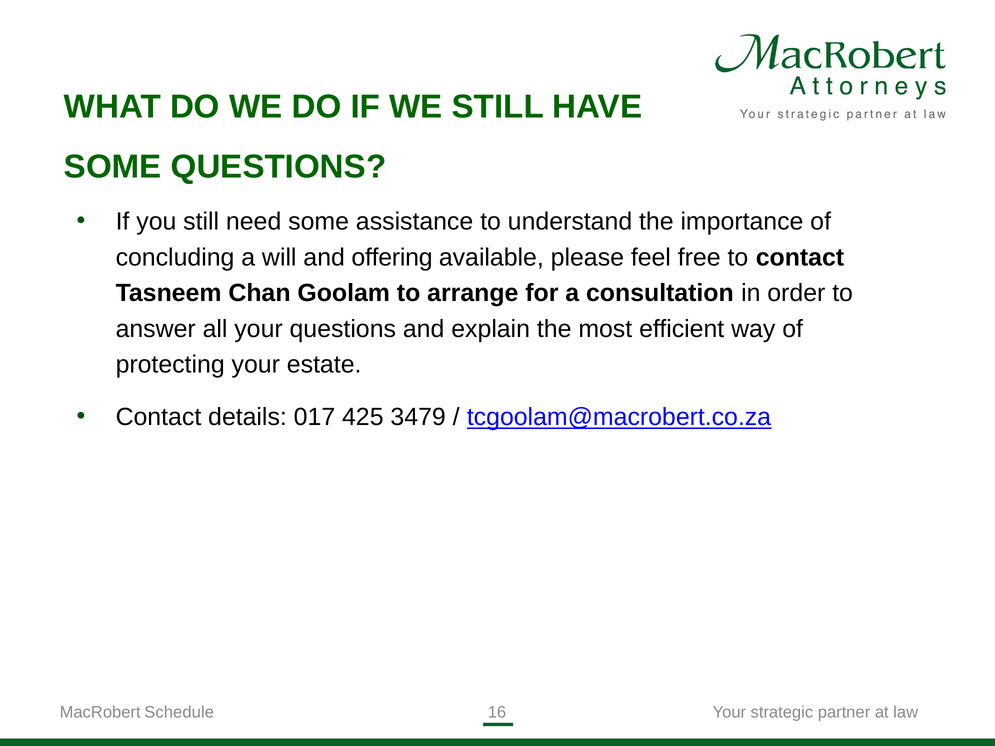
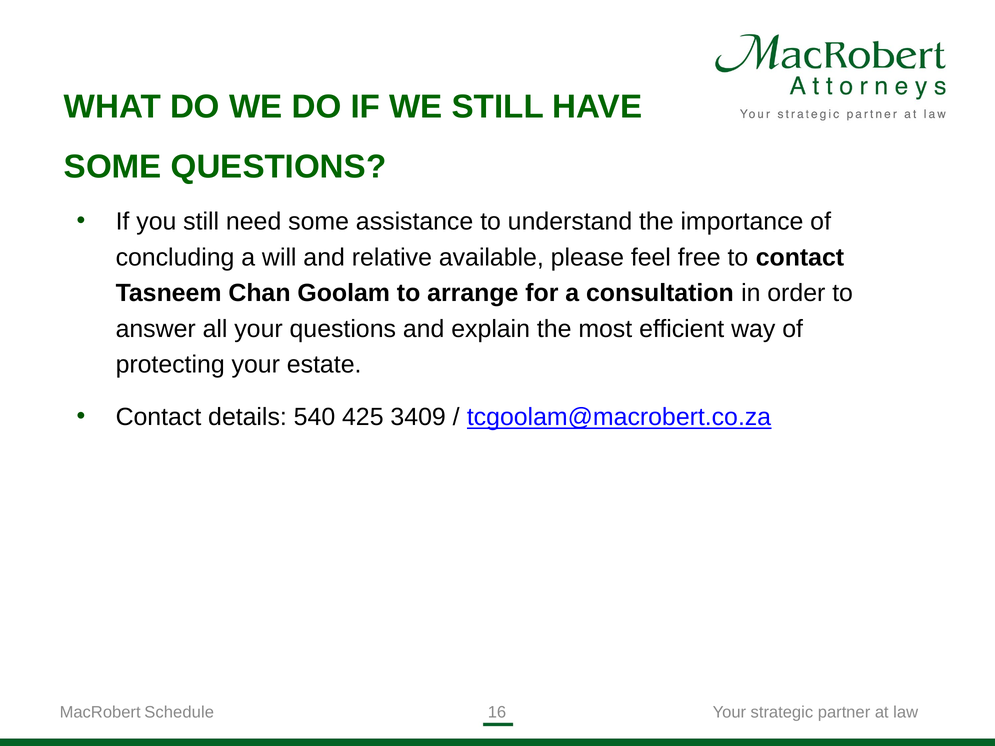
offering: offering -> relative
017: 017 -> 540
3479: 3479 -> 3409
